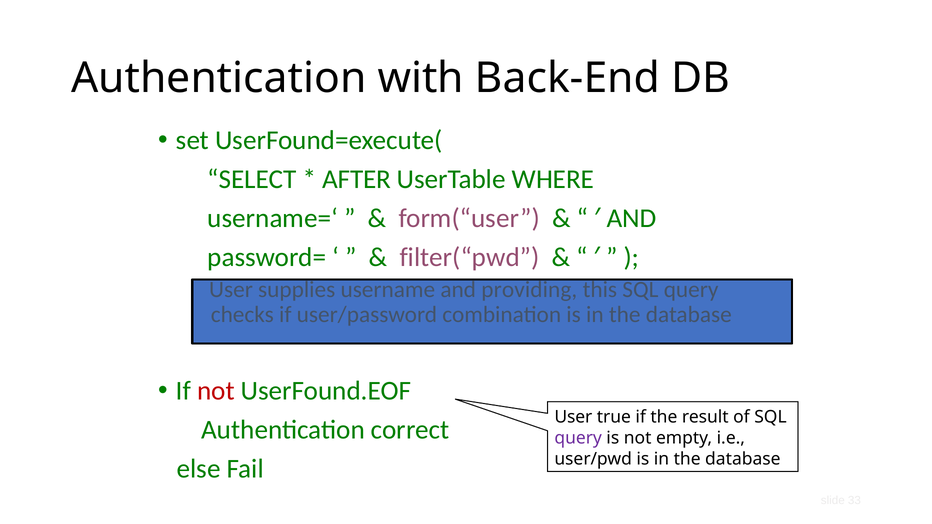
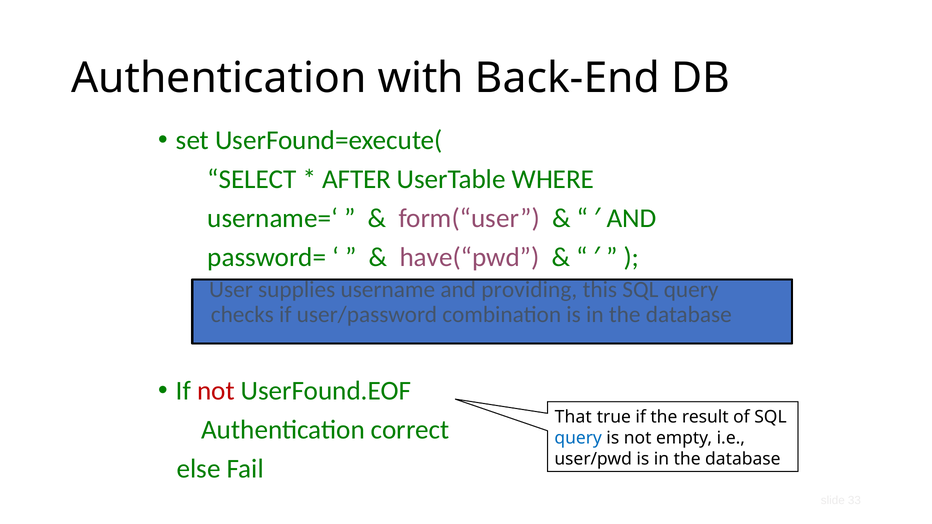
filter(“pwd: filter(“pwd -> have(“pwd
User at (573, 417): User -> That
query at (578, 438) colour: purple -> blue
